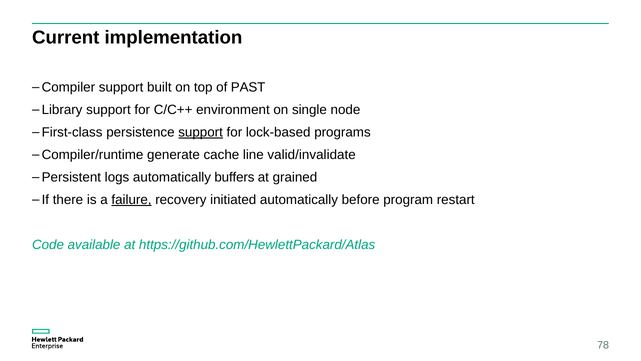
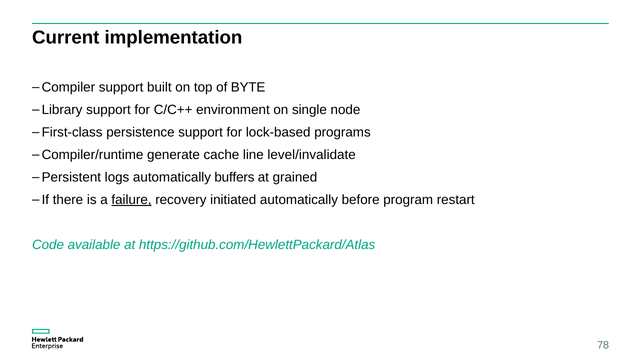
PAST: PAST -> BYTE
support at (201, 132) underline: present -> none
valid/invalidate: valid/invalidate -> level/invalidate
